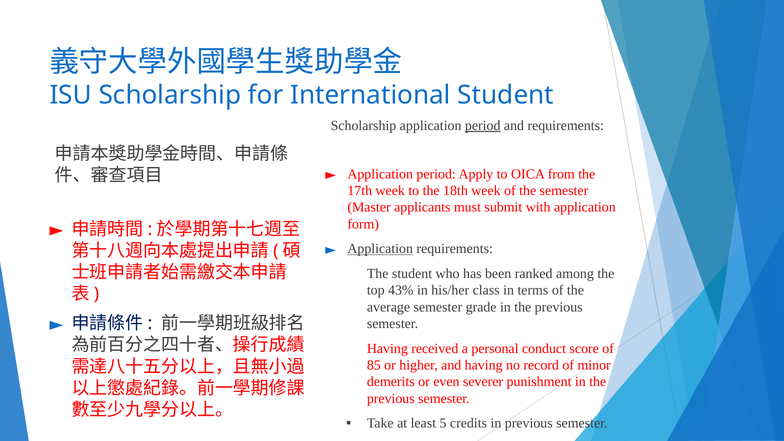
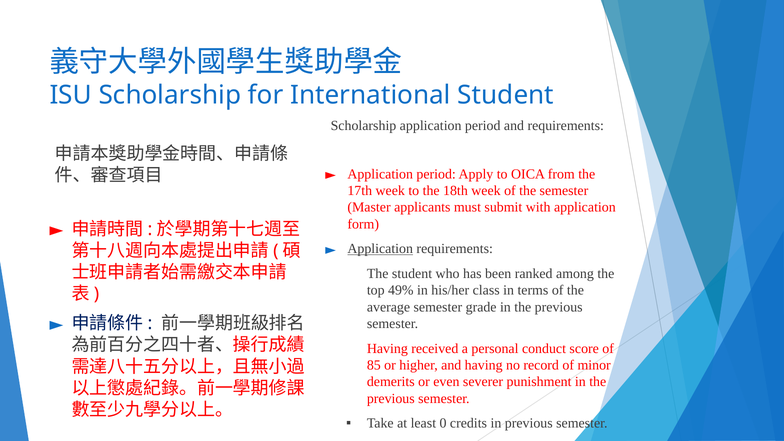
period at (483, 126) underline: present -> none
43%: 43% -> 49%
5: 5 -> 0
